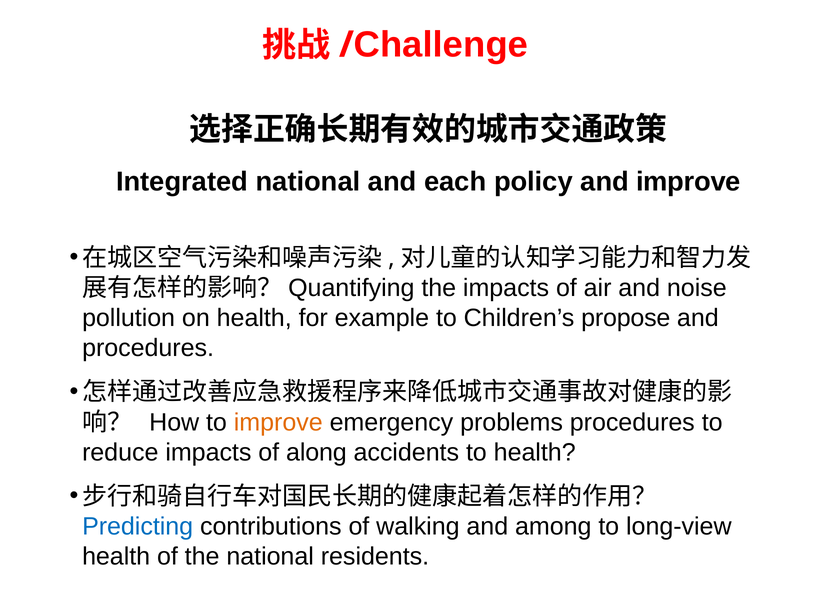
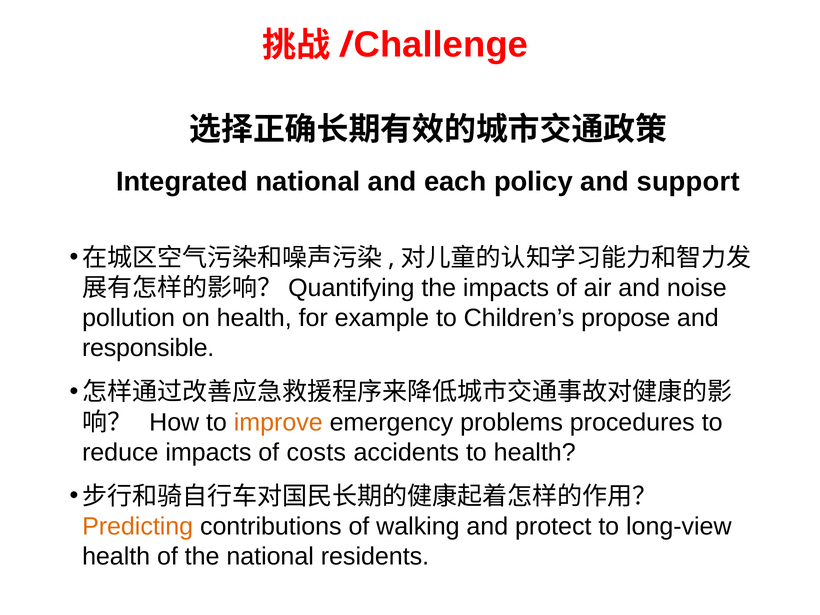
and improve: improve -> support
procedures at (148, 348): procedures -> responsible
along: along -> costs
Predicting colour: blue -> orange
among: among -> protect
